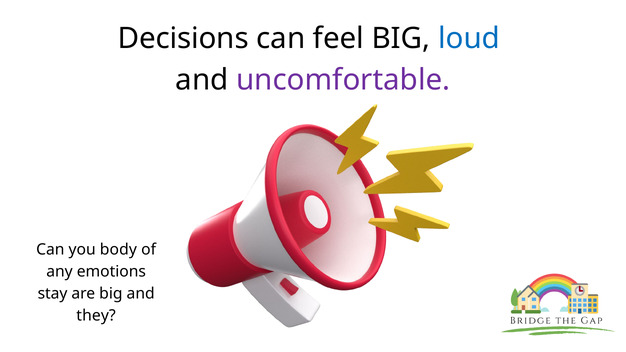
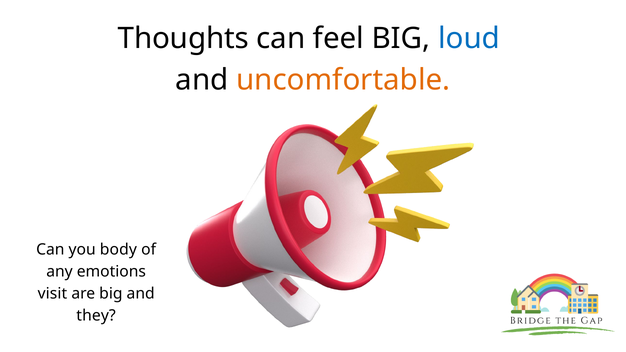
Decisions: Decisions -> Thoughts
uncomfortable colour: purple -> orange
stay: stay -> visit
